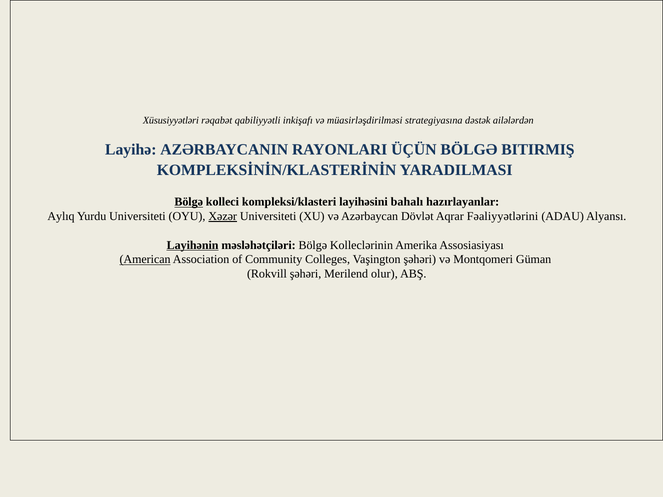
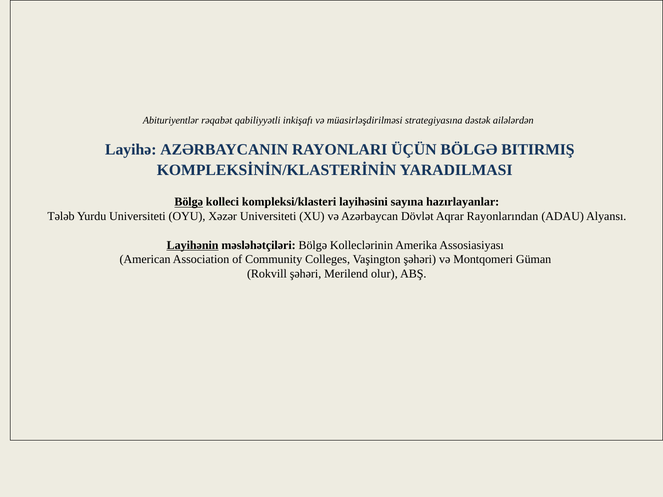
Xüsusiyyətləri: Xüsusiyyətləri -> Abituriyentlər
bahalı: bahalı -> sayına
Aylıq: Aylıq -> Tələb
Xəzər underline: present -> none
Fəaliyyətlərini: Fəaliyyətlərini -> Rayonlarından
American underline: present -> none
